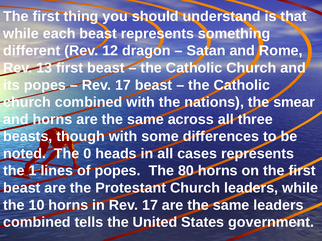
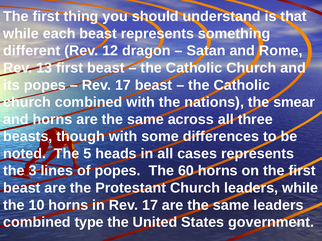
0: 0 -> 5
1: 1 -> 3
80: 80 -> 60
tells: tells -> type
